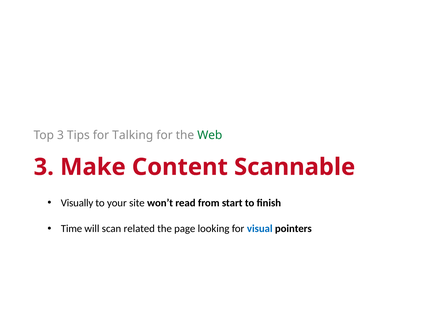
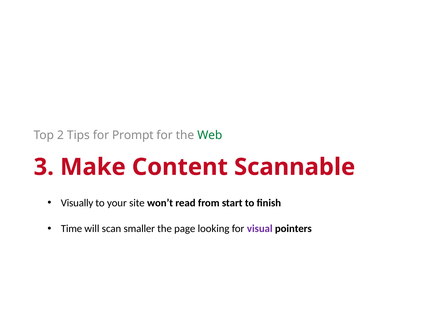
Top 3: 3 -> 2
Talking: Talking -> Prompt
related: related -> smaller
visual colour: blue -> purple
